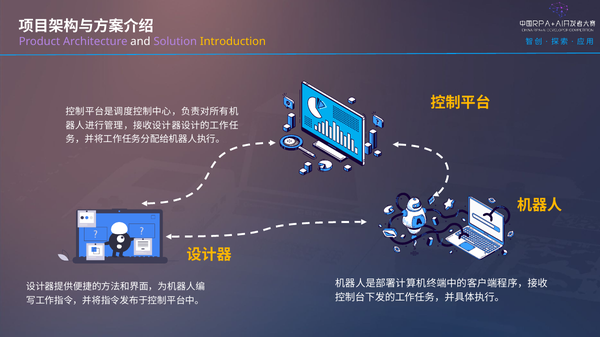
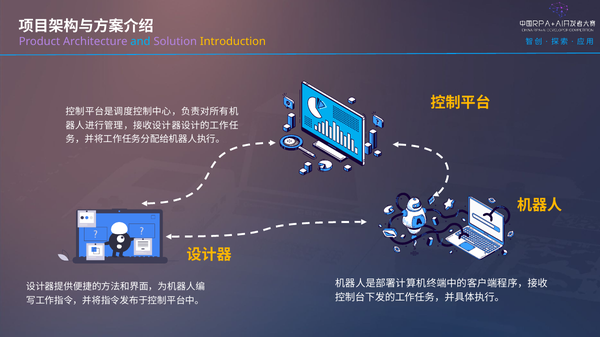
and colour: white -> light blue
